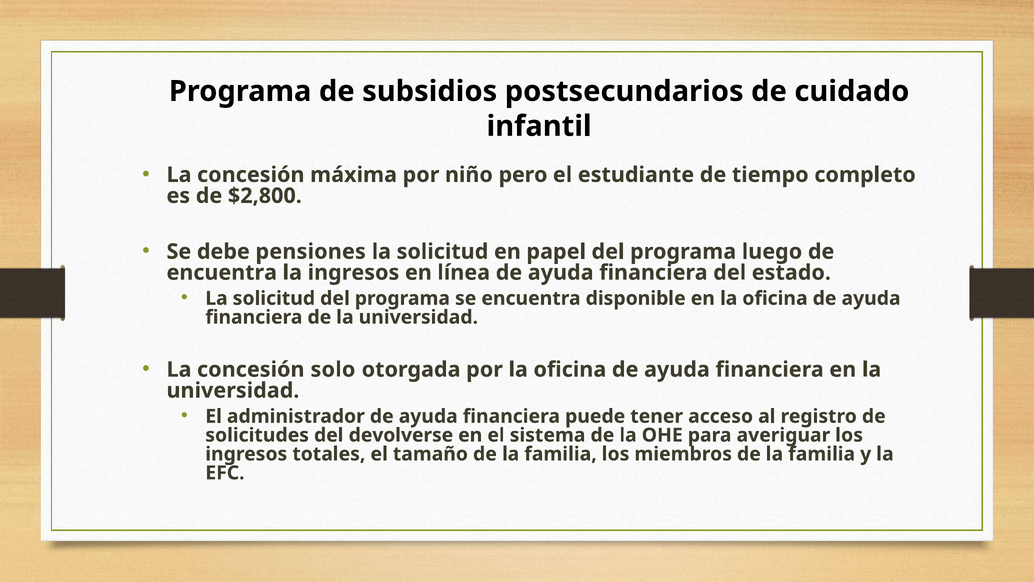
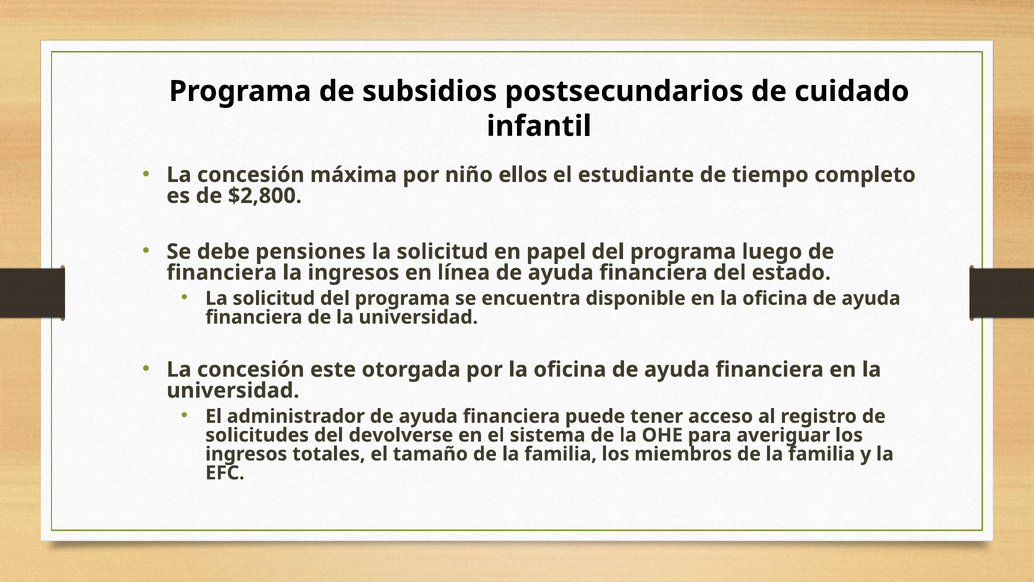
pero: pero -> ellos
encuentra at (222, 272): encuentra -> financiera
solo: solo -> este
